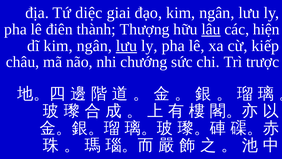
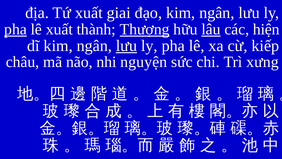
Tứ diệc: diệc -> xuất
pha at (15, 29) underline: none -> present
lê điên: điên -> xuất
Thượng underline: none -> present
chướng: chướng -> nguyện
trược: trược -> xưng
